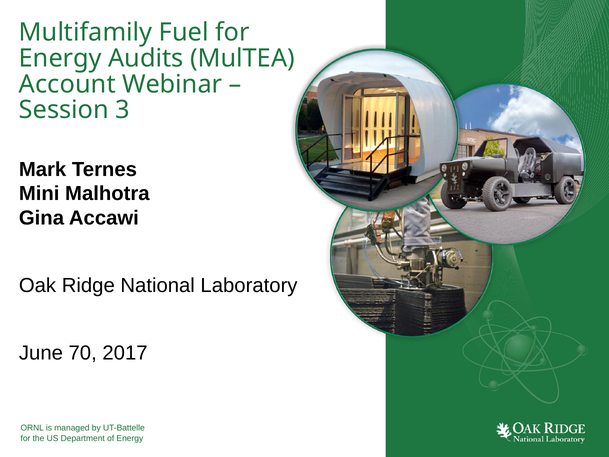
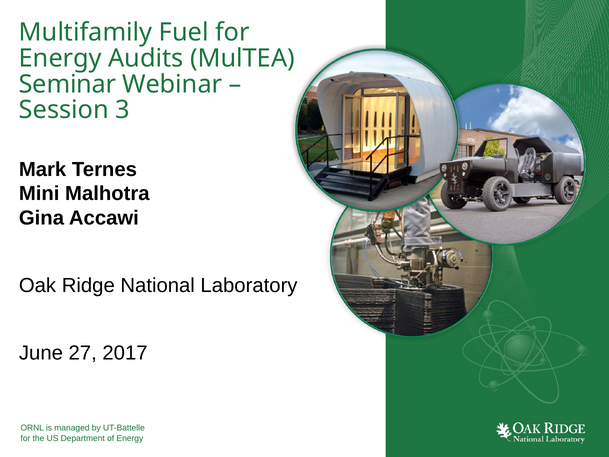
Account: Account -> Seminar
70: 70 -> 27
